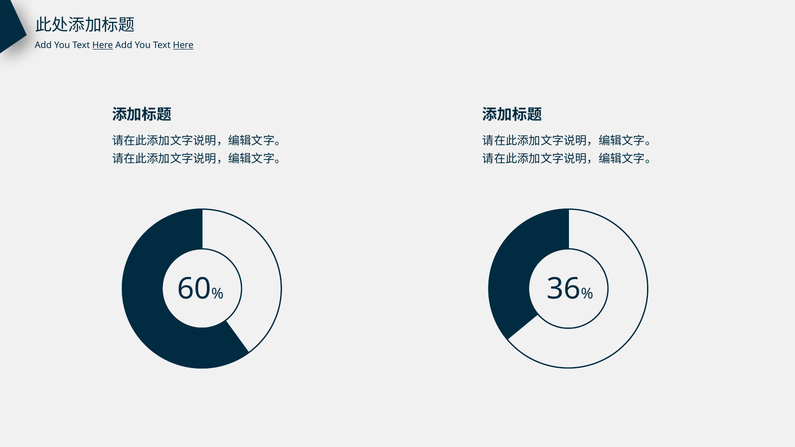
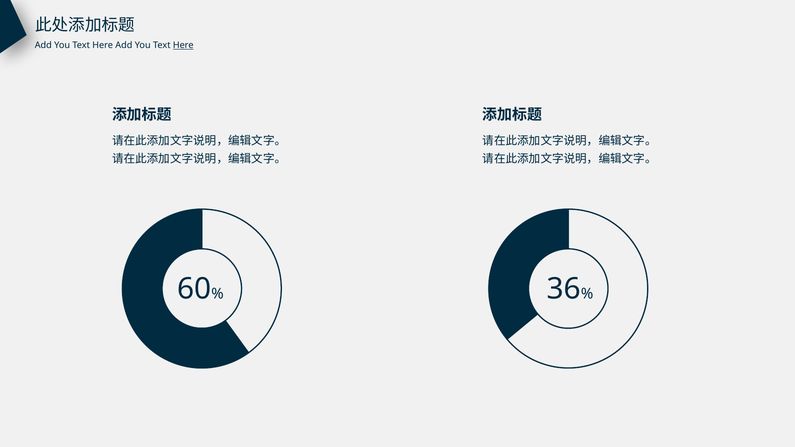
Here at (103, 45) underline: present -> none
